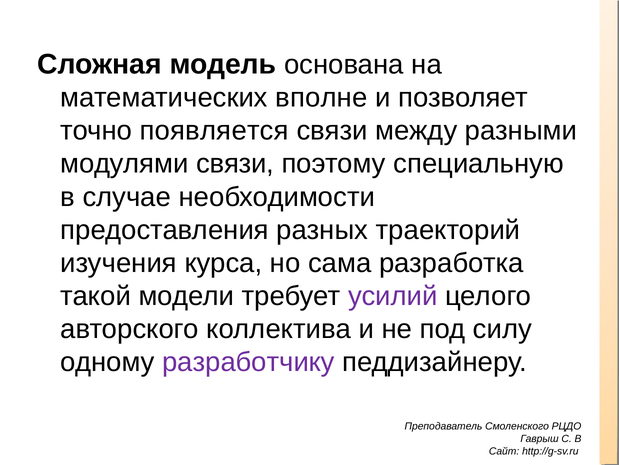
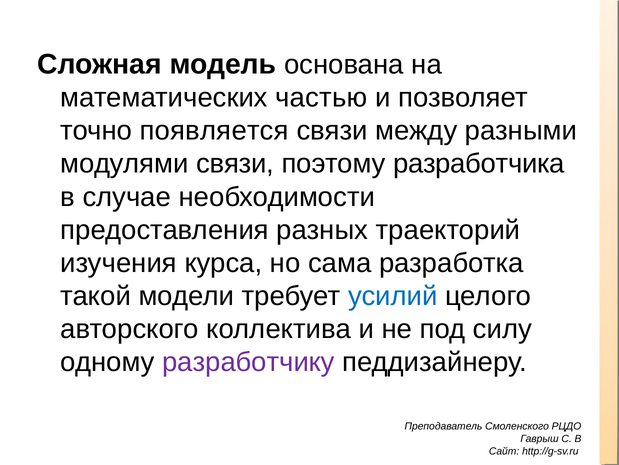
вполне: вполне -> частью
специальную: специальную -> разработчика
усилий colour: purple -> blue
